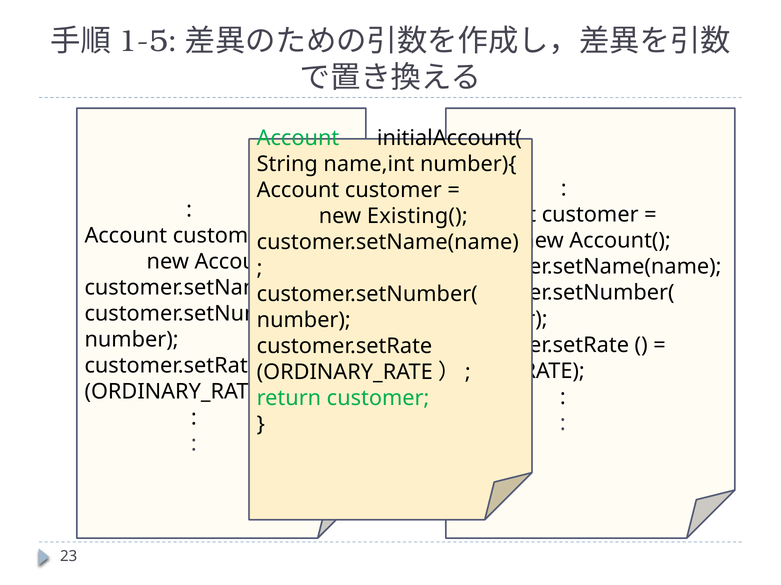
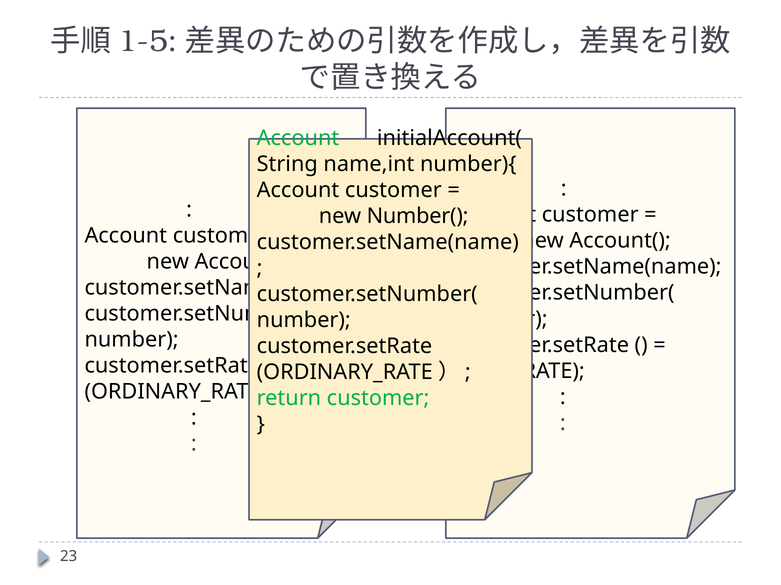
Existing(: Existing( -> Number(
